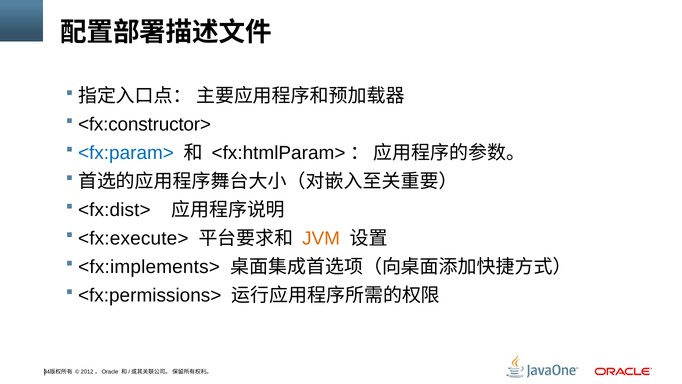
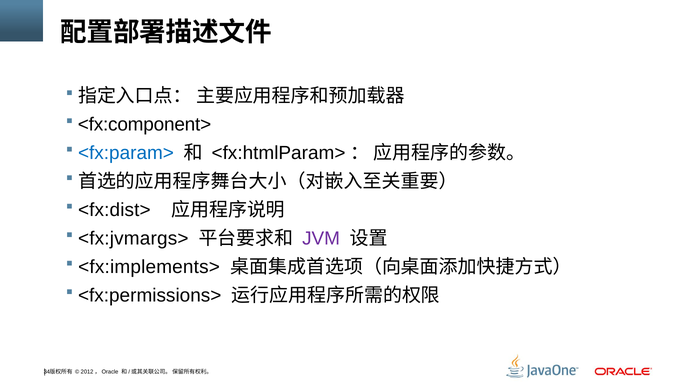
<fx:constructor>: <fx:constructor> -> <fx:component>
<fx:execute>: <fx:execute> -> <fx:jvmargs>
JVM colour: orange -> purple
